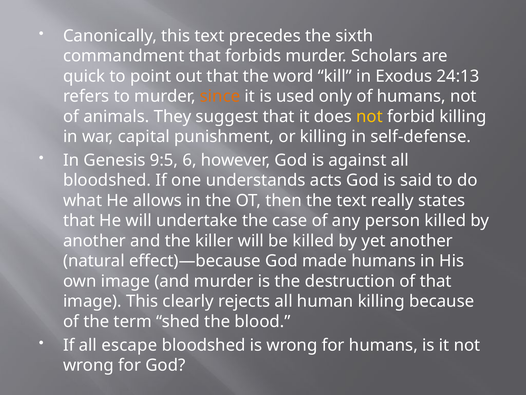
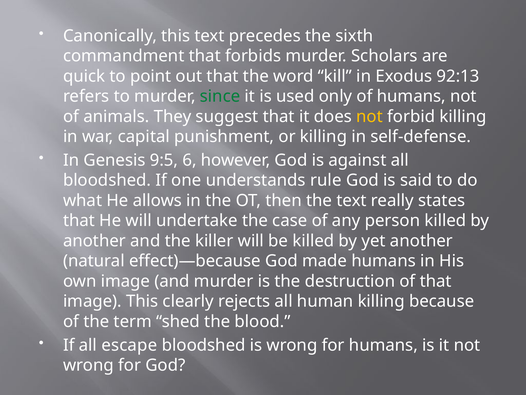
24:13: 24:13 -> 92:13
since colour: orange -> green
acts: acts -> rule
